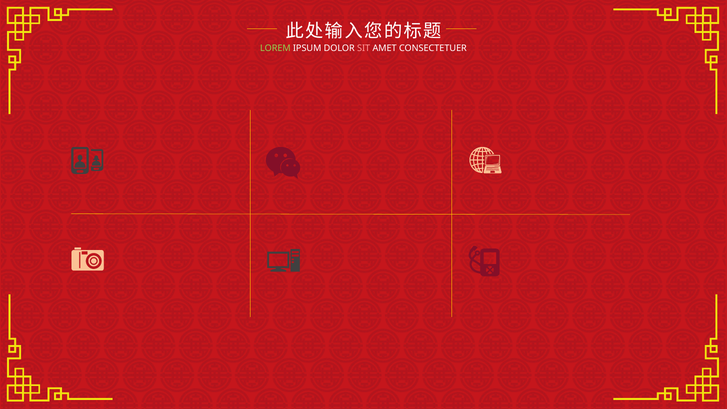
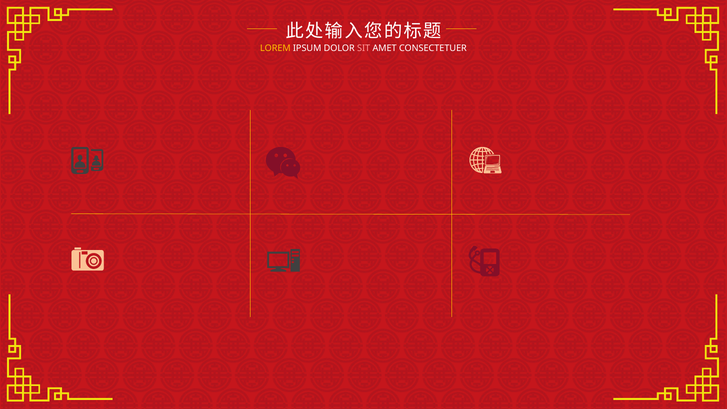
LOREM colour: light green -> yellow
